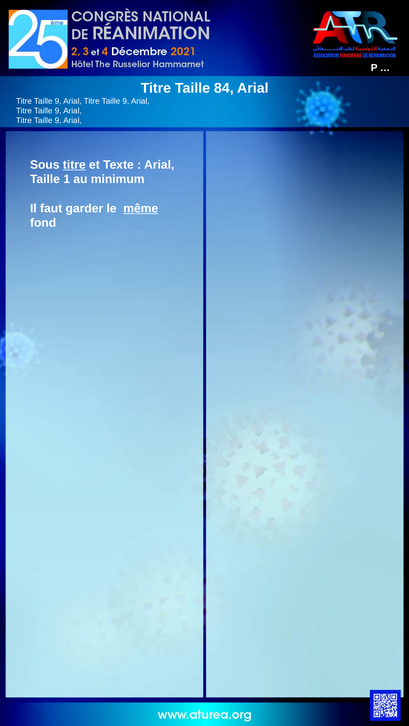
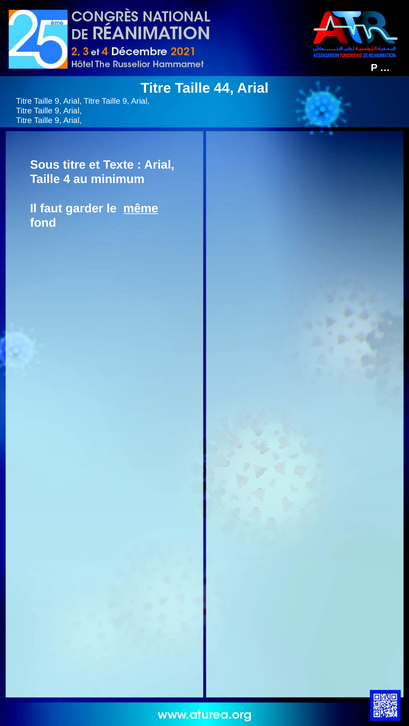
84: 84 -> 44
titre at (74, 165) underline: present -> none
1: 1 -> 4
